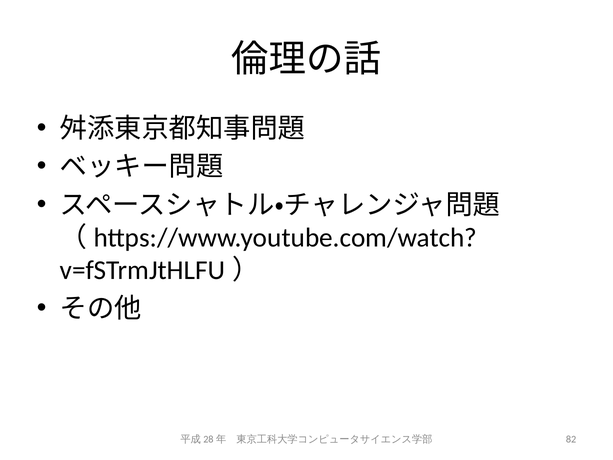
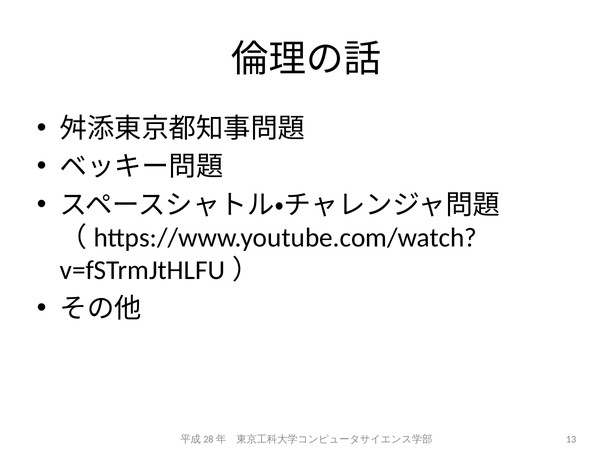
82: 82 -> 13
